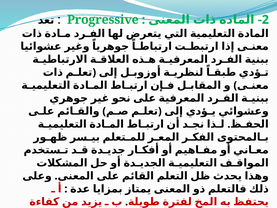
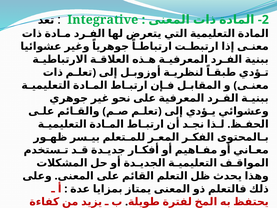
Progressive: Progressive -> Integrative
